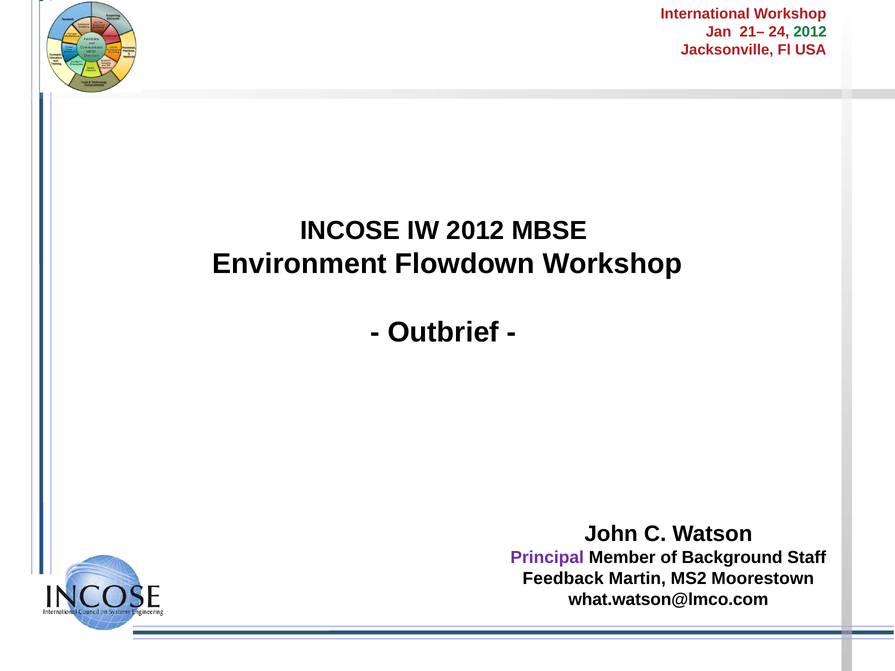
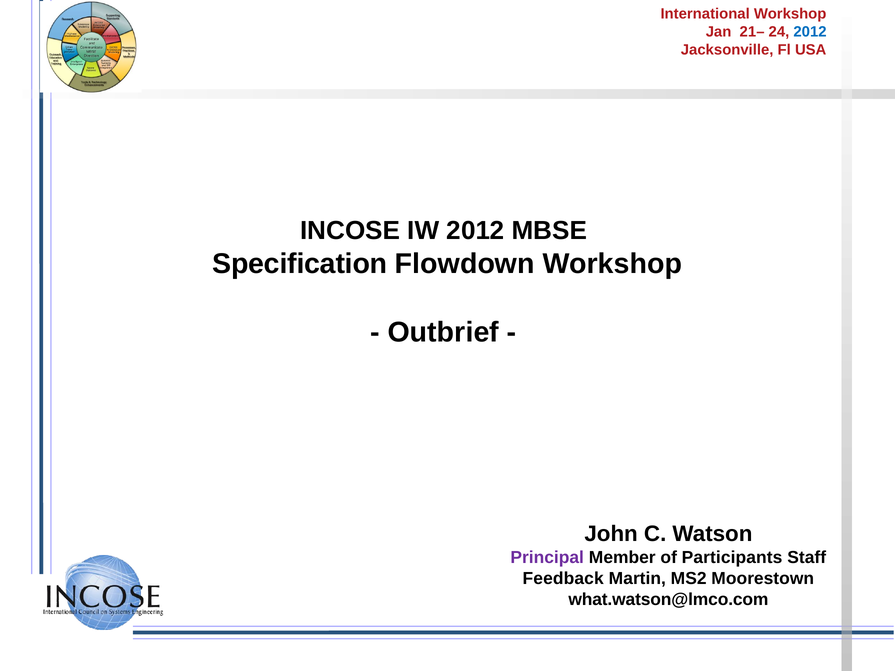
2012 at (810, 32) colour: green -> blue
Environment: Environment -> Specification
Background: Background -> Participants
